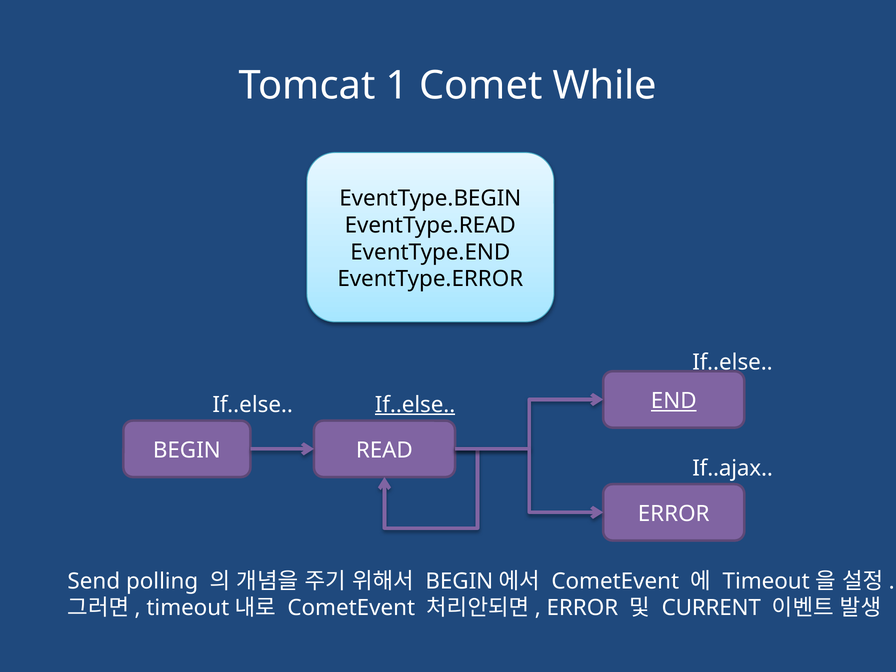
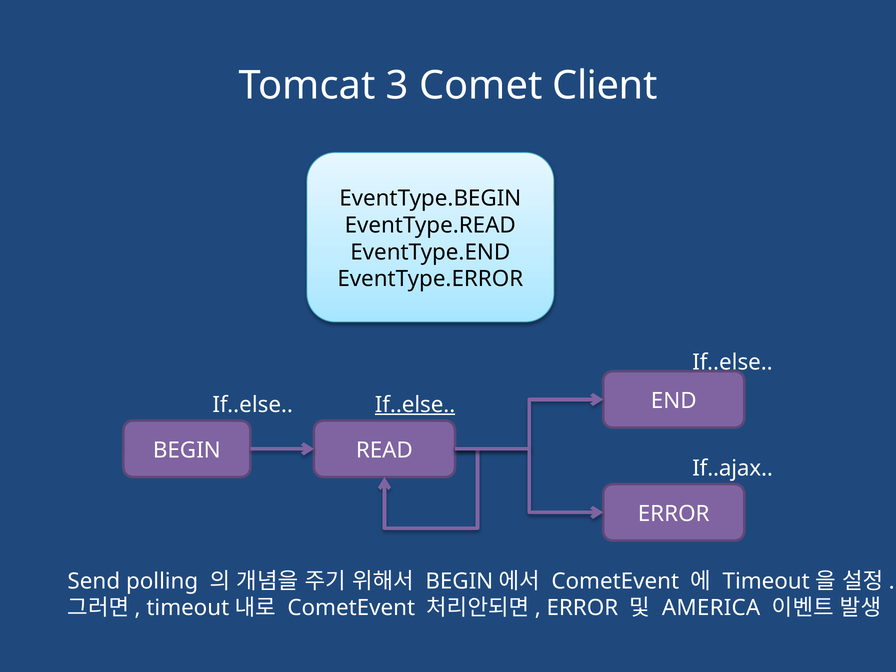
1: 1 -> 3
While: While -> Client
END underline: present -> none
CURRENT: CURRENT -> AMERICA
